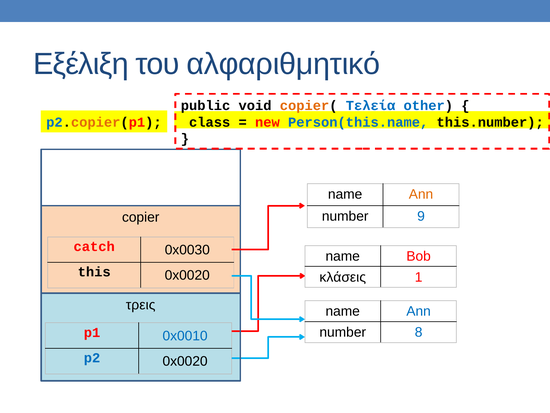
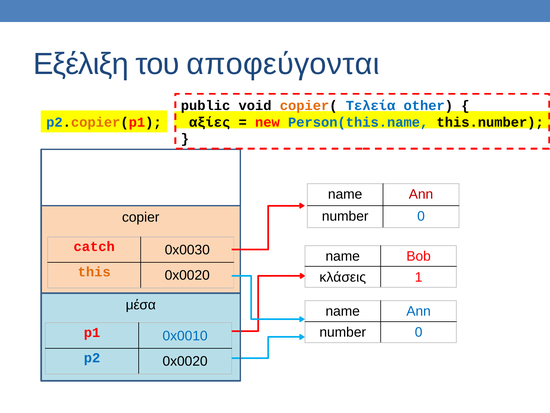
αλφαριθμητικό: αλφαριθμητικό -> αποφεύγονται
class: class -> αξίες
Ann at (421, 194) colour: orange -> red
9 at (421, 216): 9 -> 0
this colour: black -> orange
τρεις: τρεις -> μέσα
8 at (419, 332): 8 -> 0
